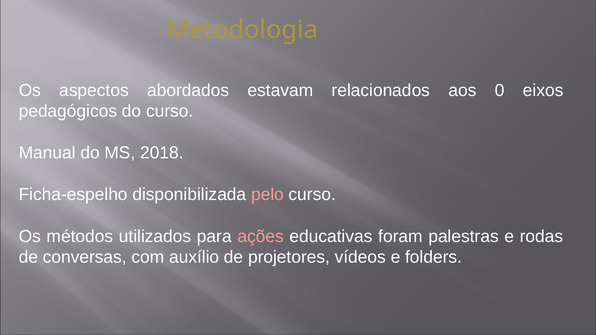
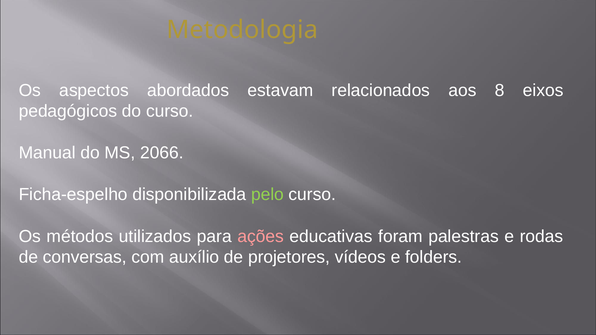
0: 0 -> 8
2018: 2018 -> 2066
pelo colour: pink -> light green
